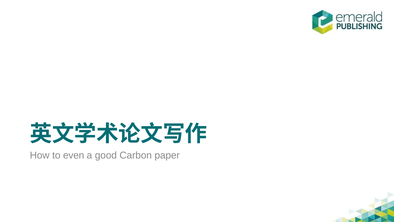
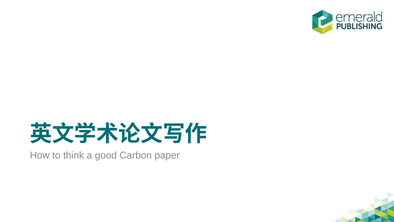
even: even -> think
